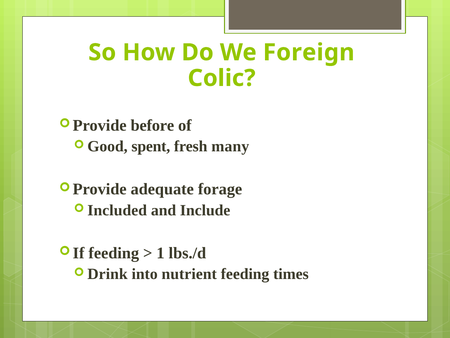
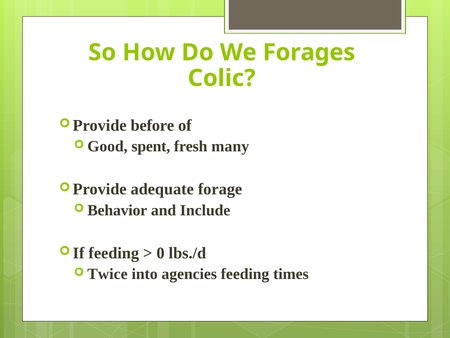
Foreign: Foreign -> Forages
Included: Included -> Behavior
1: 1 -> 0
Drink: Drink -> Twice
nutrient: nutrient -> agencies
